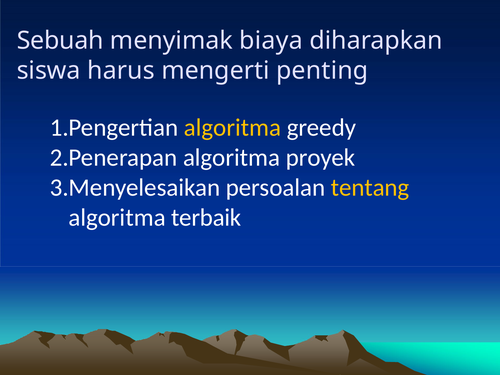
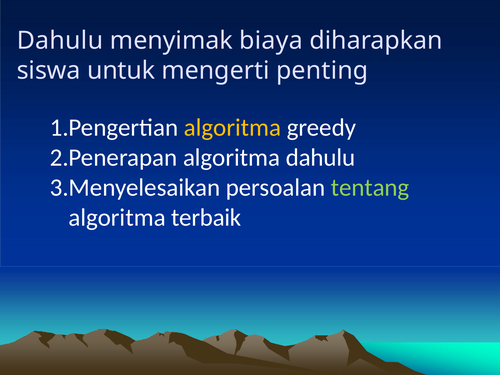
Sebuah at (60, 41): Sebuah -> Dahulu
harus: harus -> untuk
algoritma proyek: proyek -> dahulu
tentang colour: yellow -> light green
